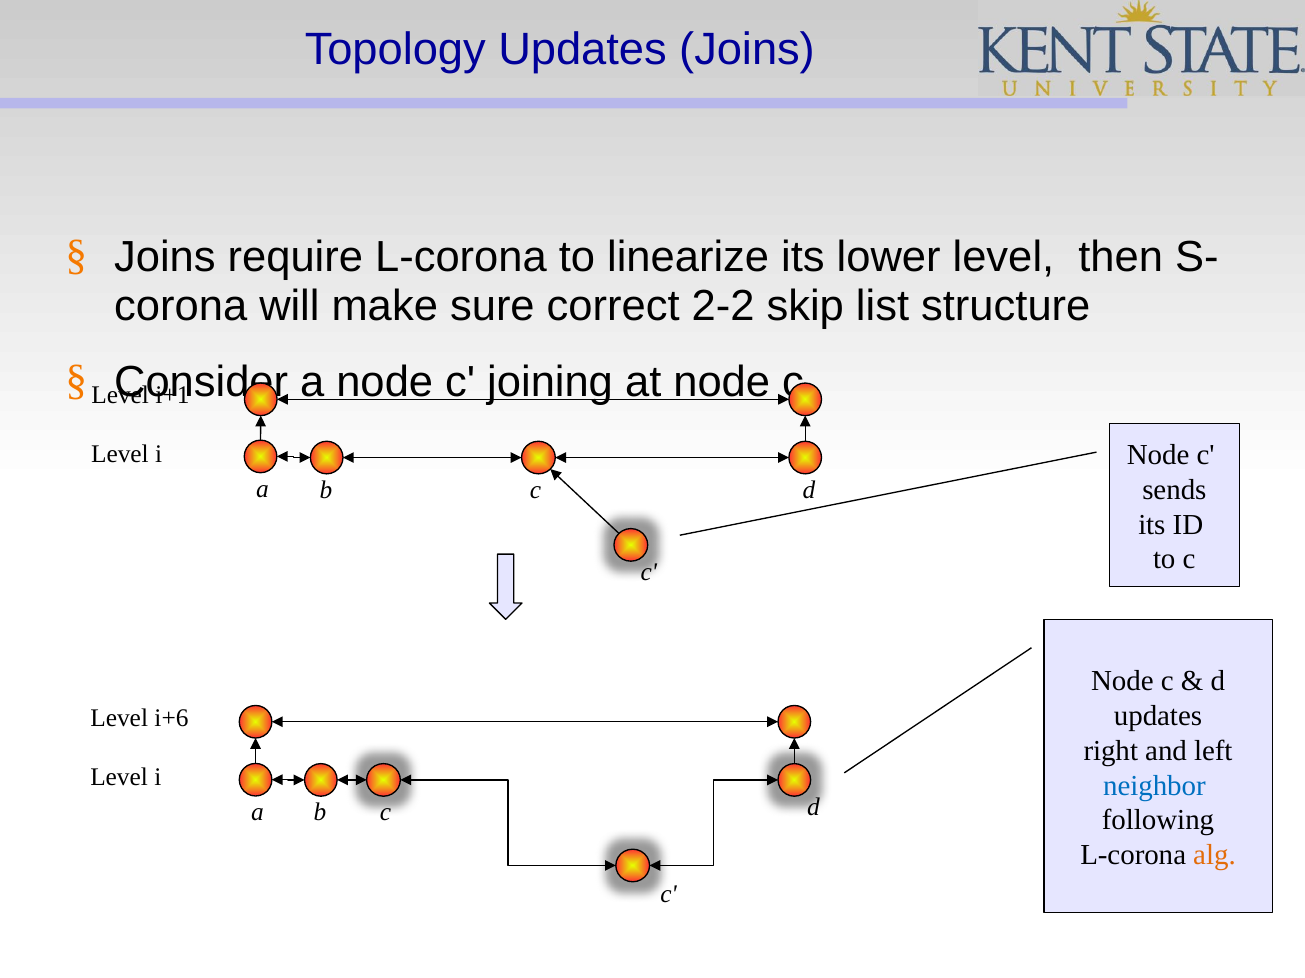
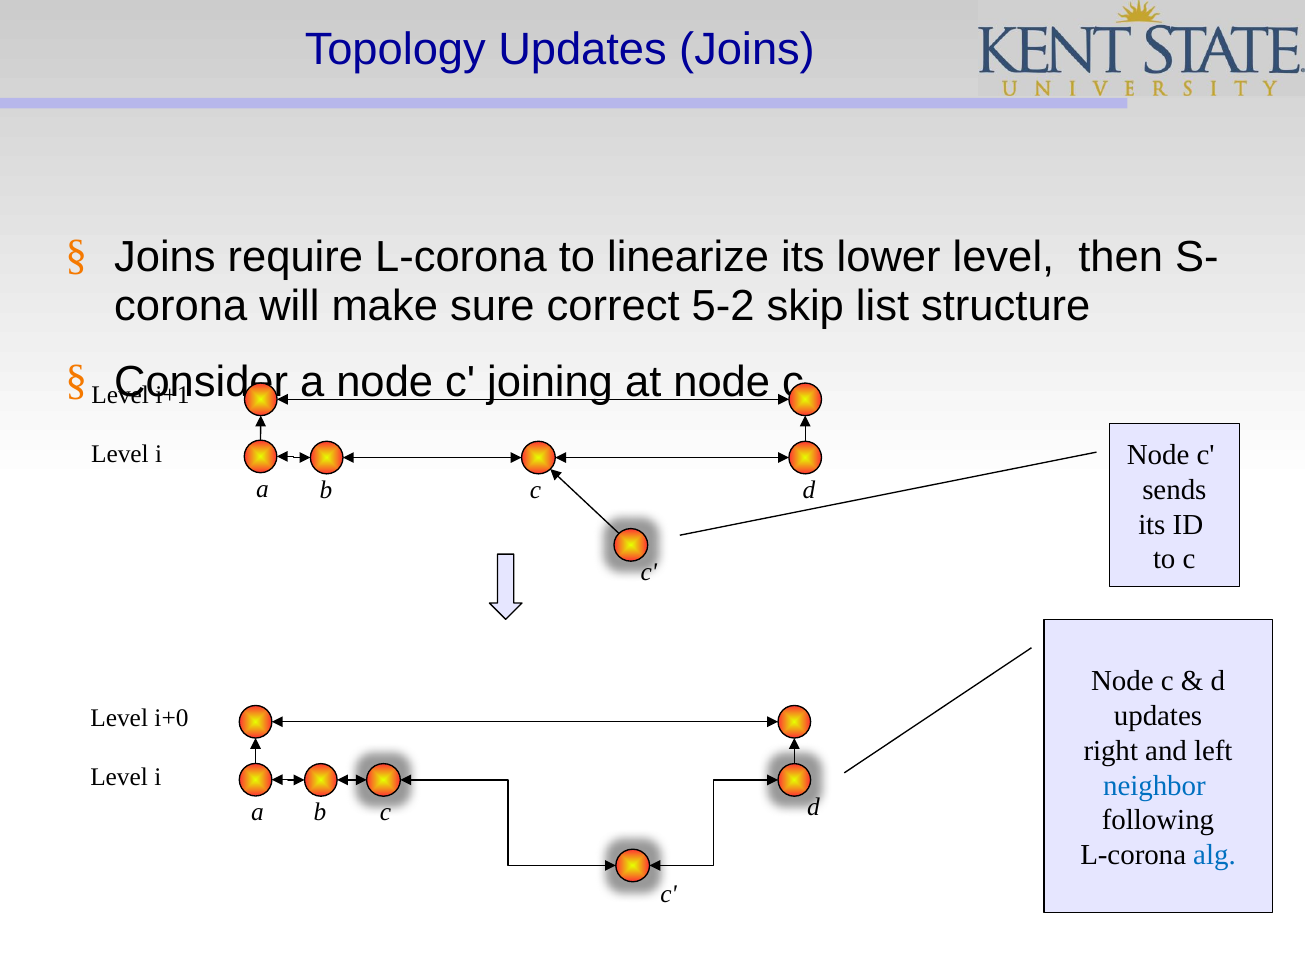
2-2: 2-2 -> 5-2
i+6: i+6 -> i+0
alg colour: orange -> blue
